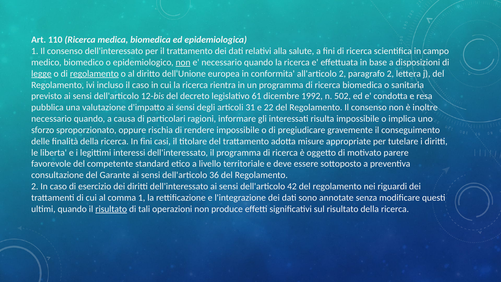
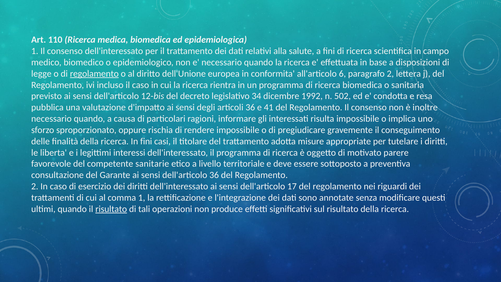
non at (183, 62) underline: present -> none
legge underline: present -> none
all'articolo 2: 2 -> 6
61: 61 -> 34
articoli 31: 31 -> 36
22: 22 -> 41
standard: standard -> sanitarie
42: 42 -> 17
